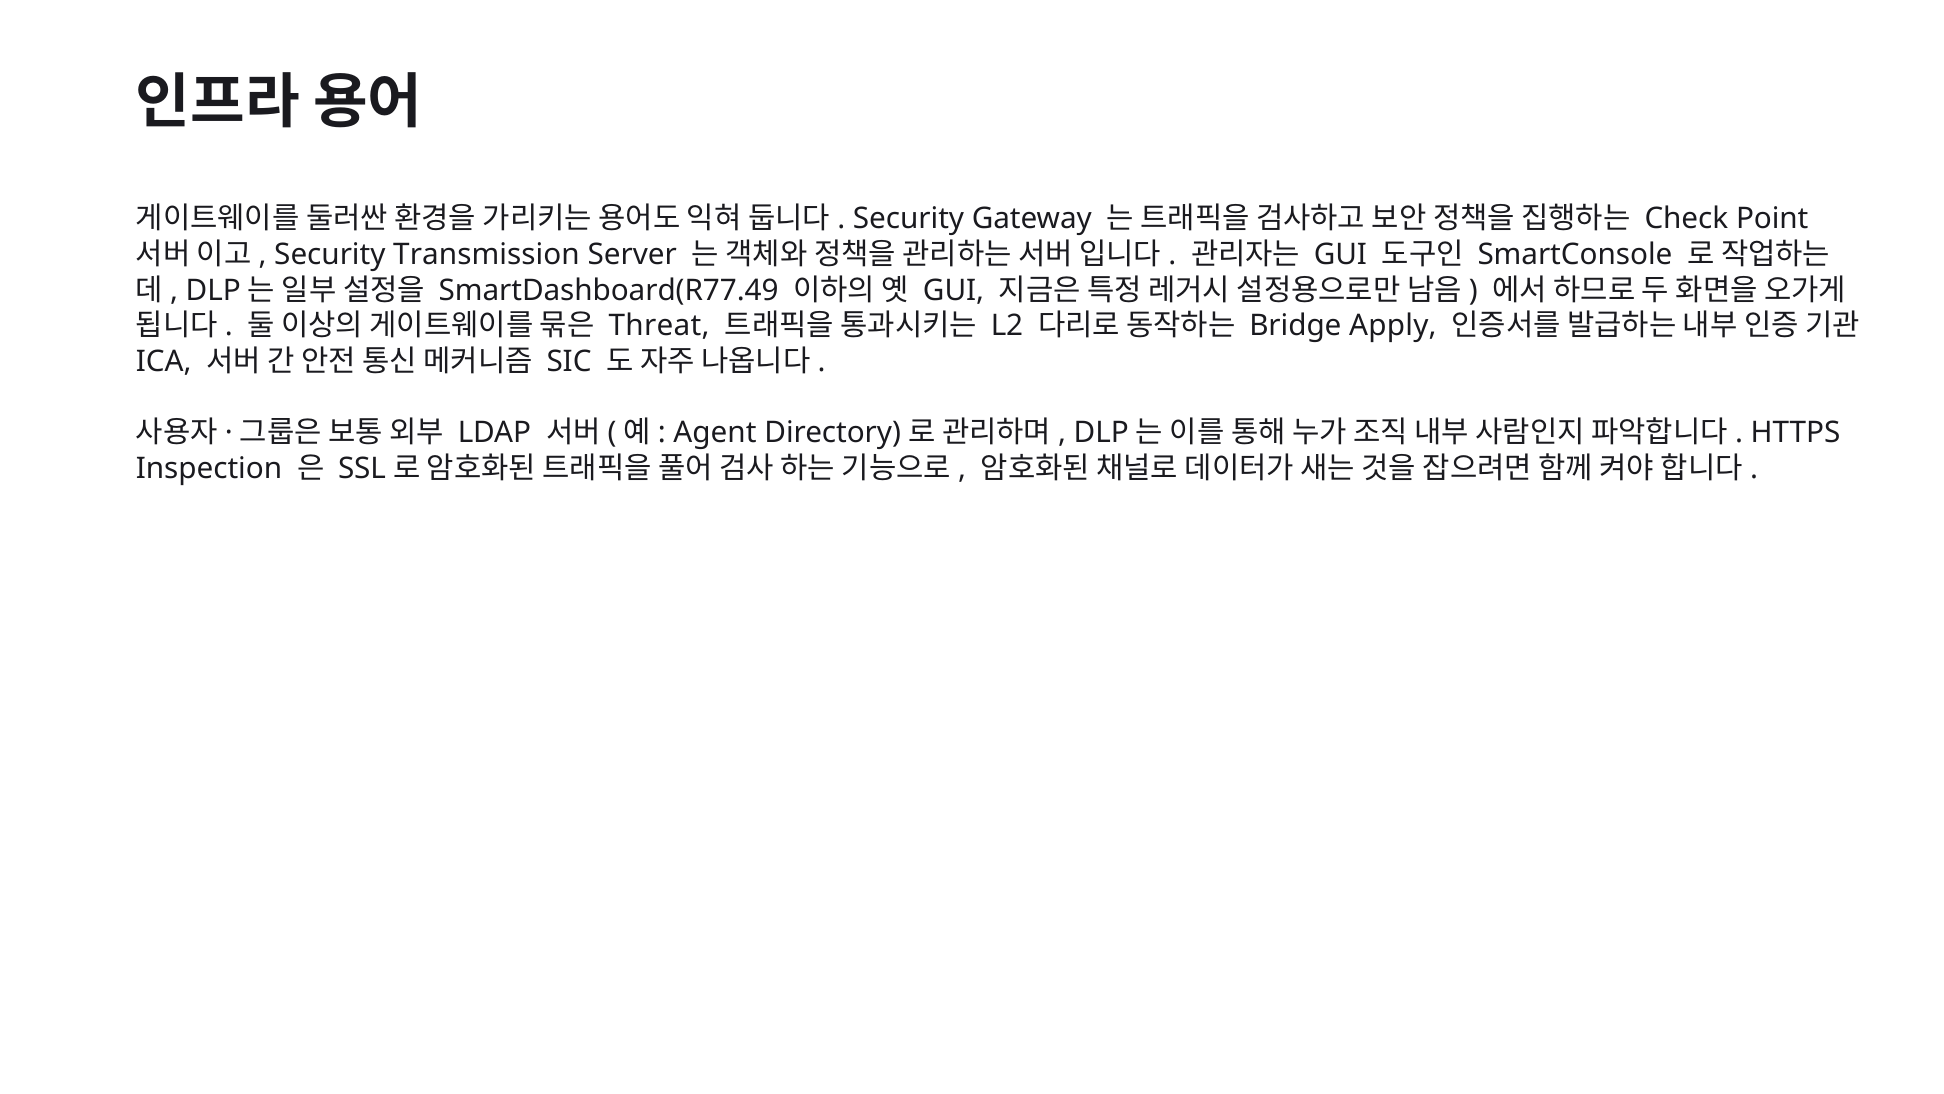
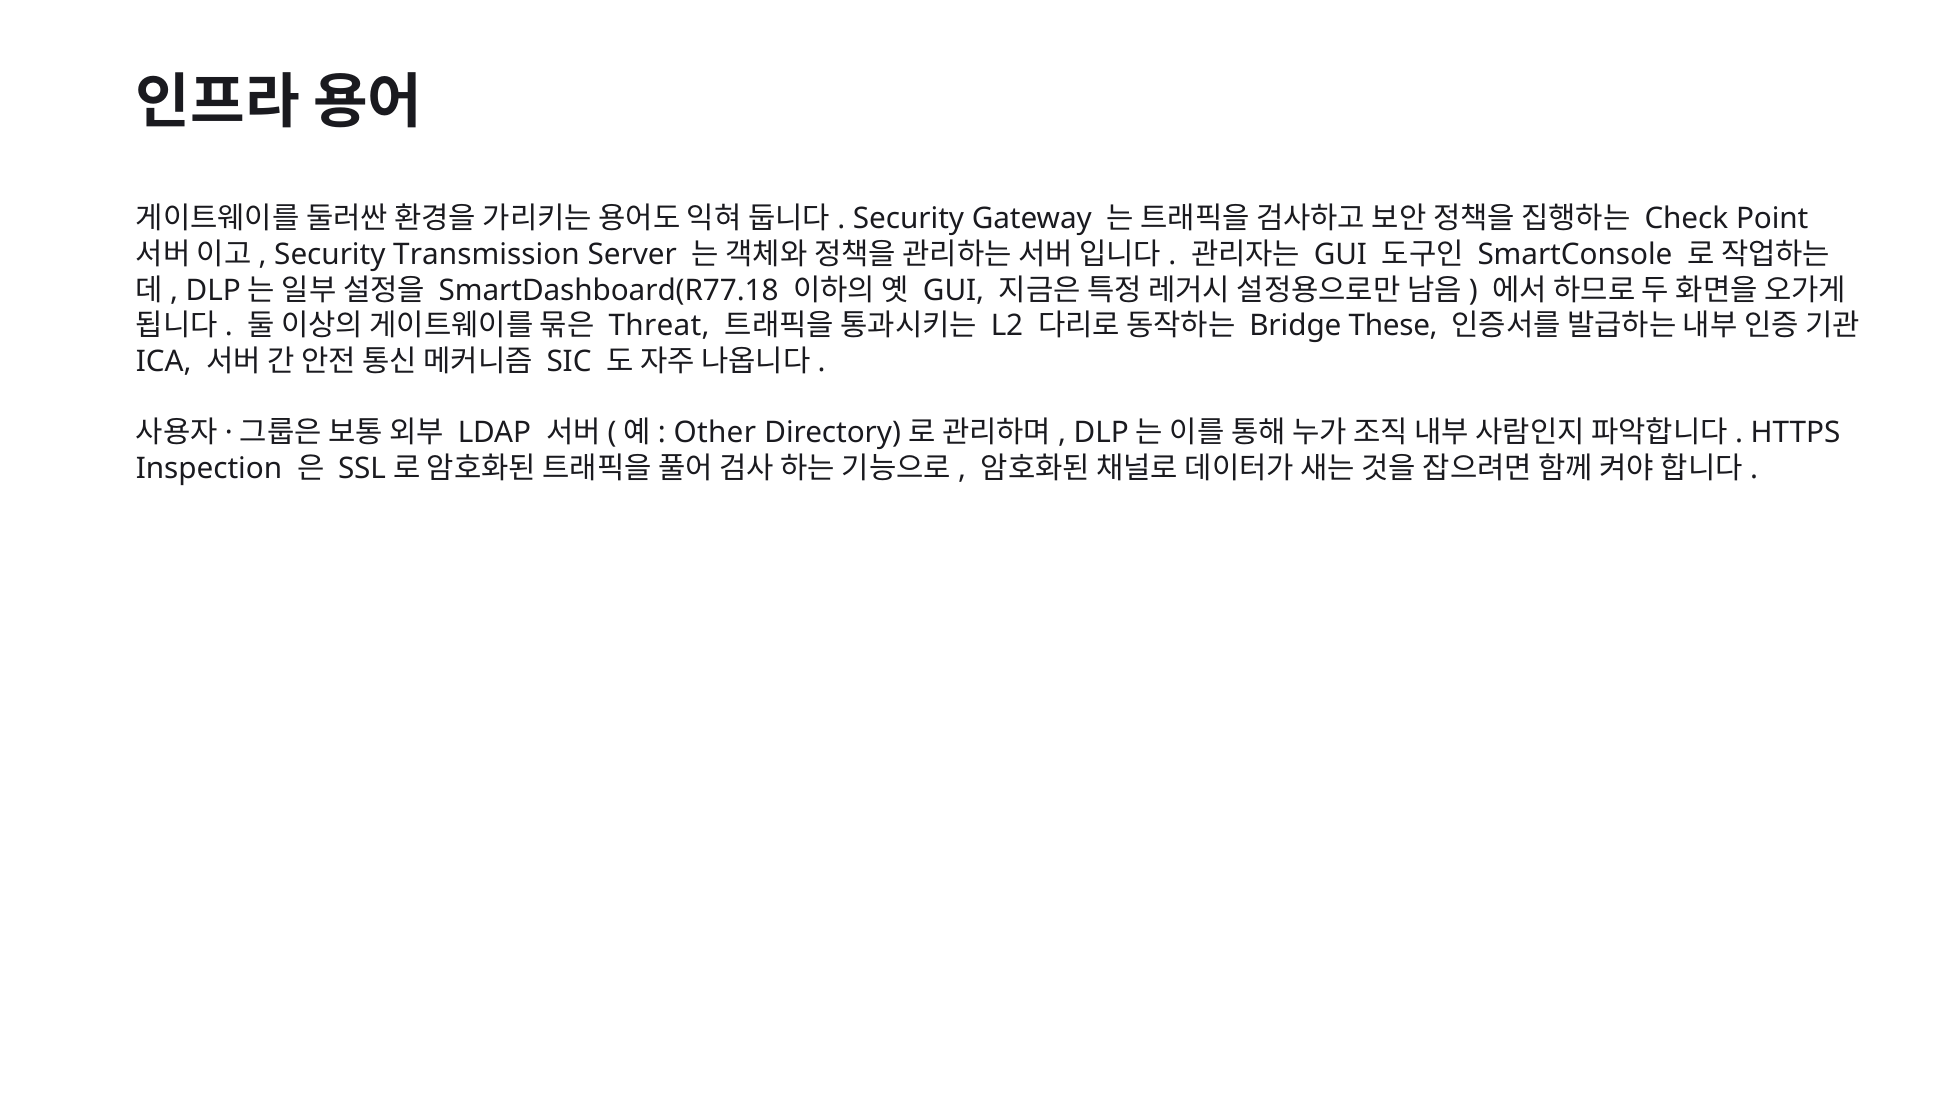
SmartDashboard(R77.49: SmartDashboard(R77.49 -> SmartDashboard(R77.18
Apply: Apply -> These
Agent: Agent -> Other
